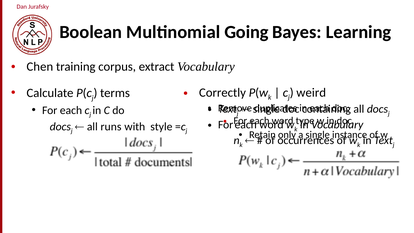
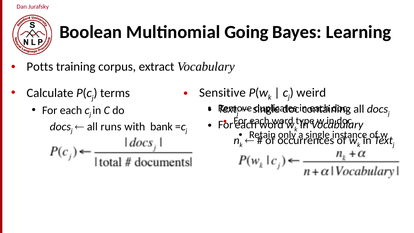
Chen: Chen -> Potts
Correctly: Correctly -> Sensitive
style: style -> bank
